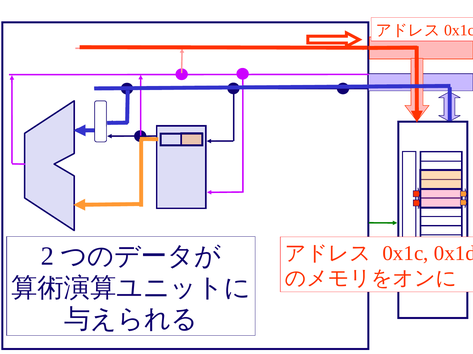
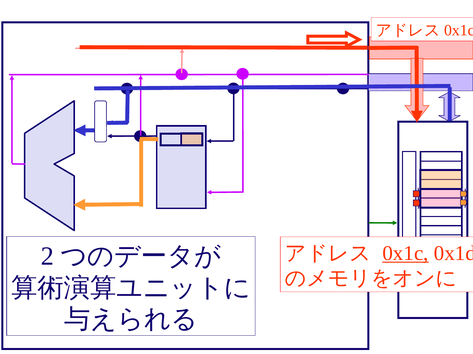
0x1c underline: none -> present
